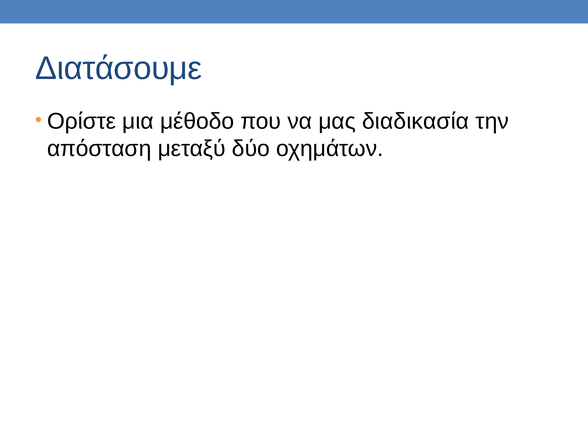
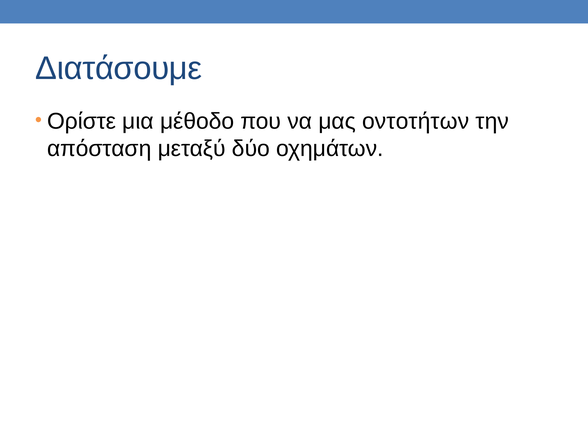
διαδικασία: διαδικασία -> οντοτήτων
